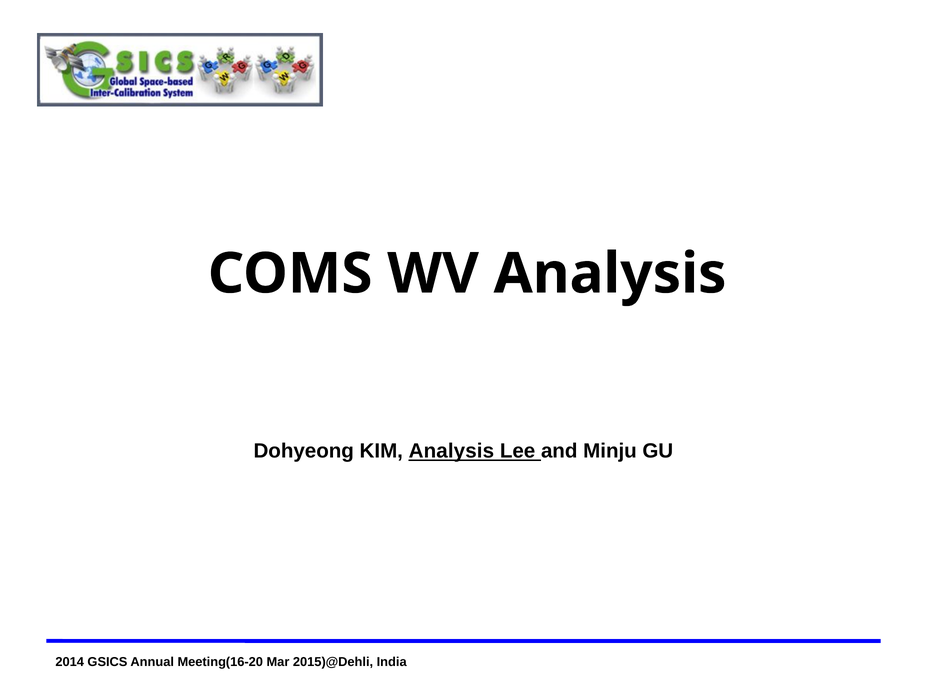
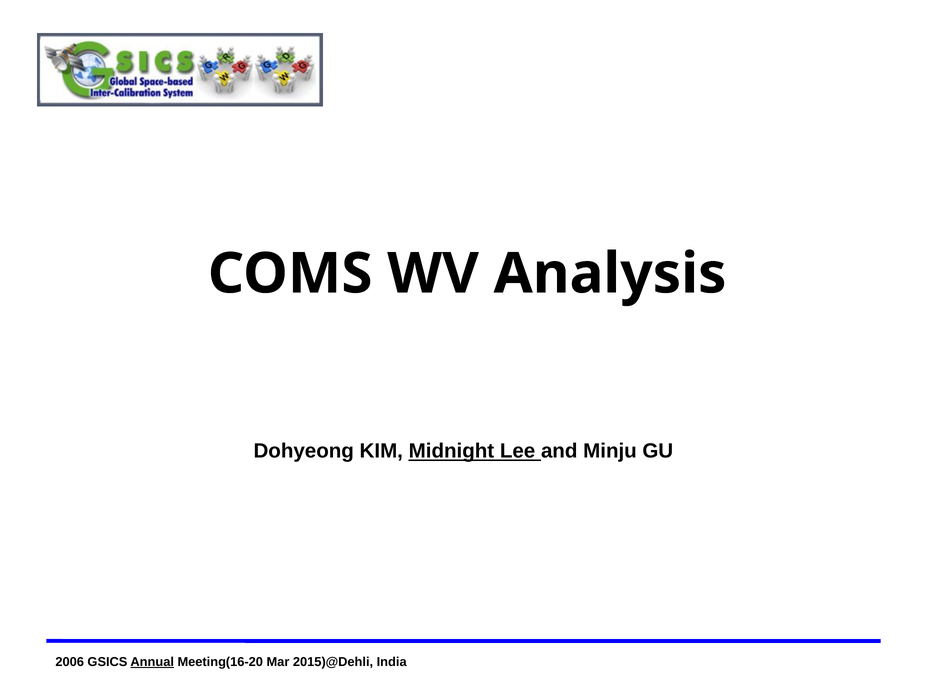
KIM Analysis: Analysis -> Midnight
2014: 2014 -> 2006
Annual at (152, 662) underline: none -> present
